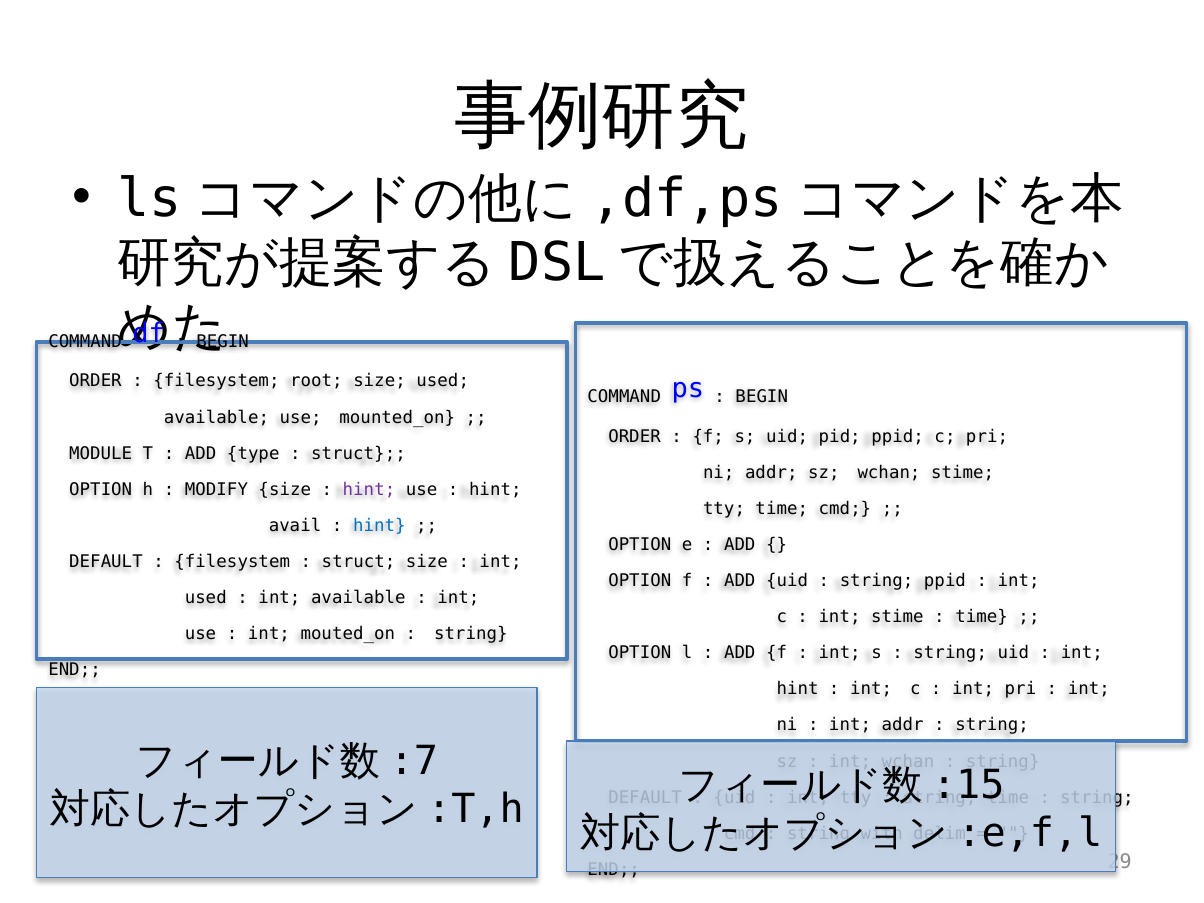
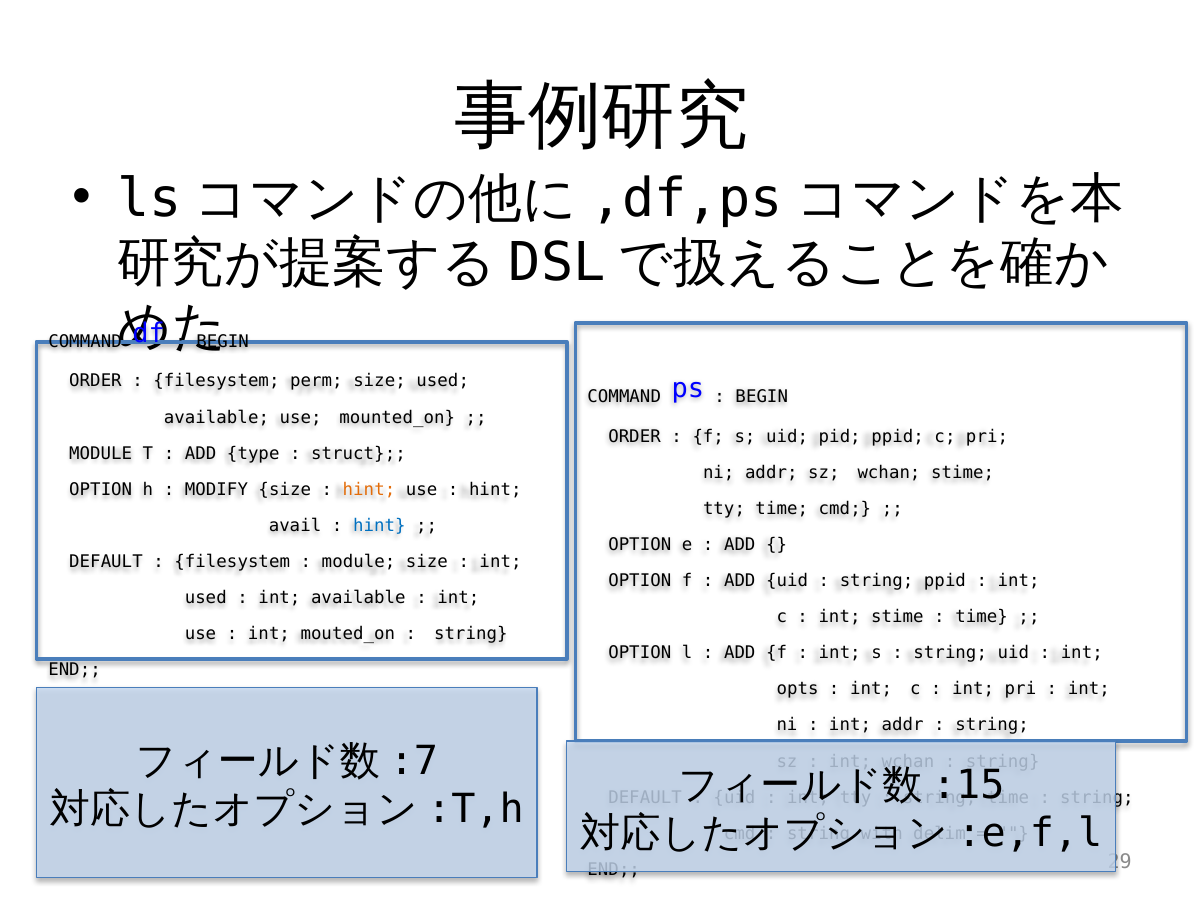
root: root -> perm
hint at (369, 490) colour: purple -> orange
struct at (359, 562): struct -> module
hint at (798, 689): hint -> opts
